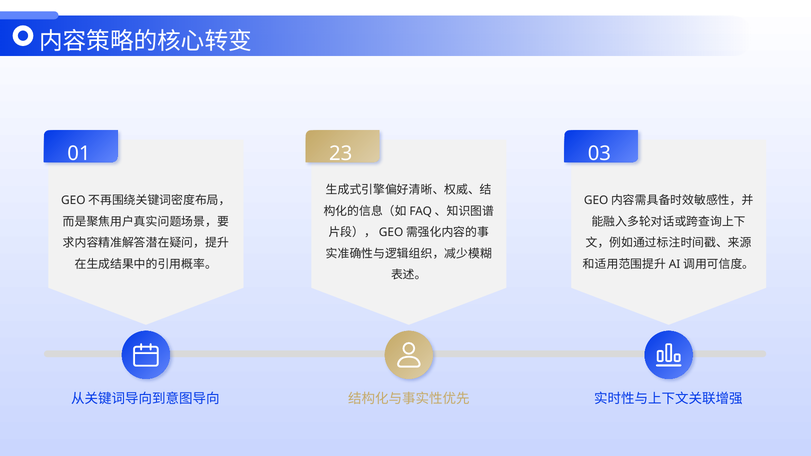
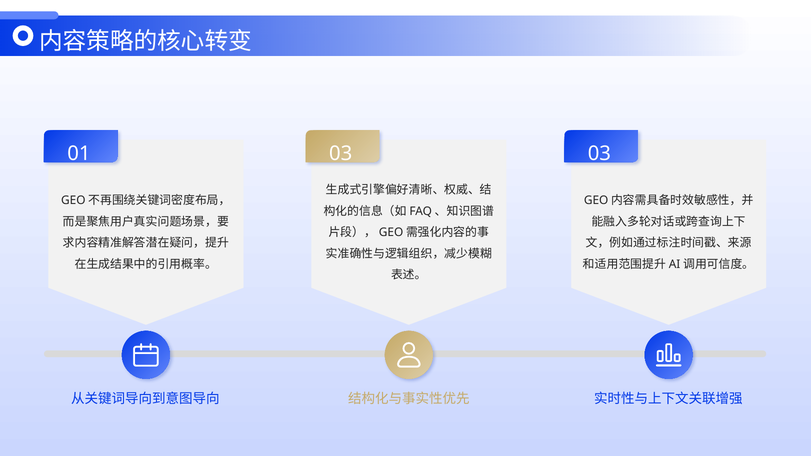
01 23: 23 -> 03
